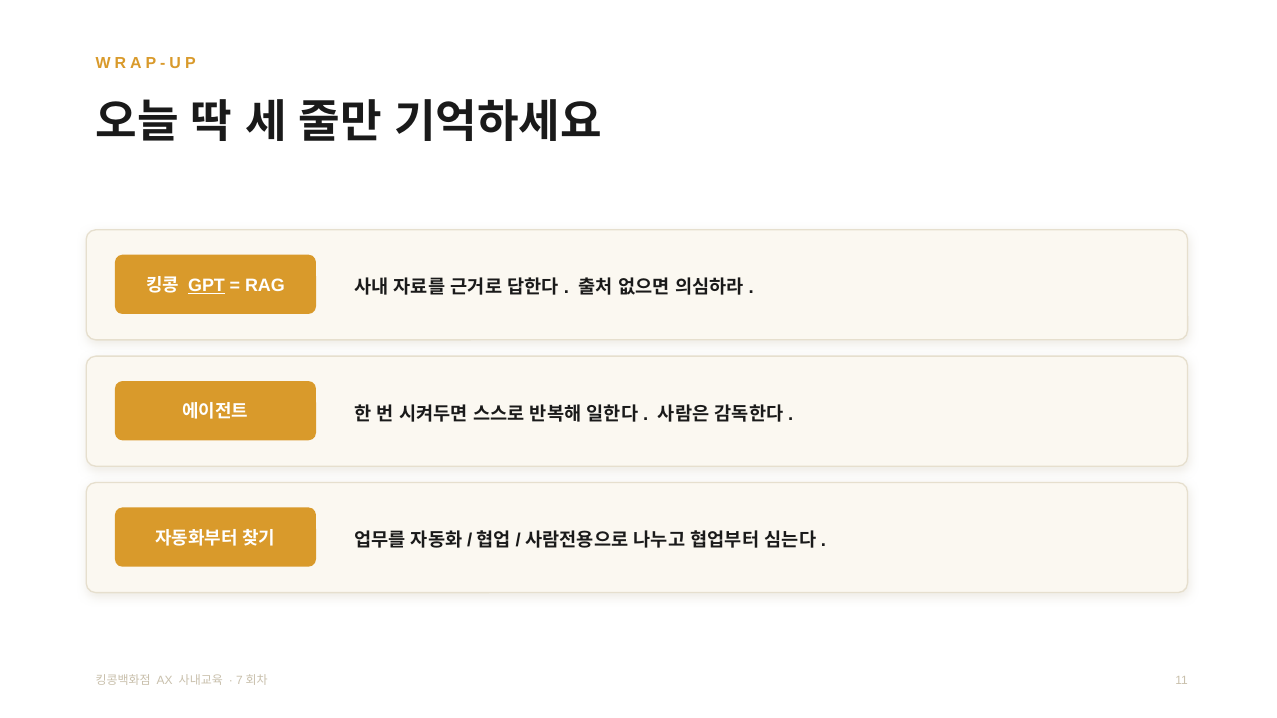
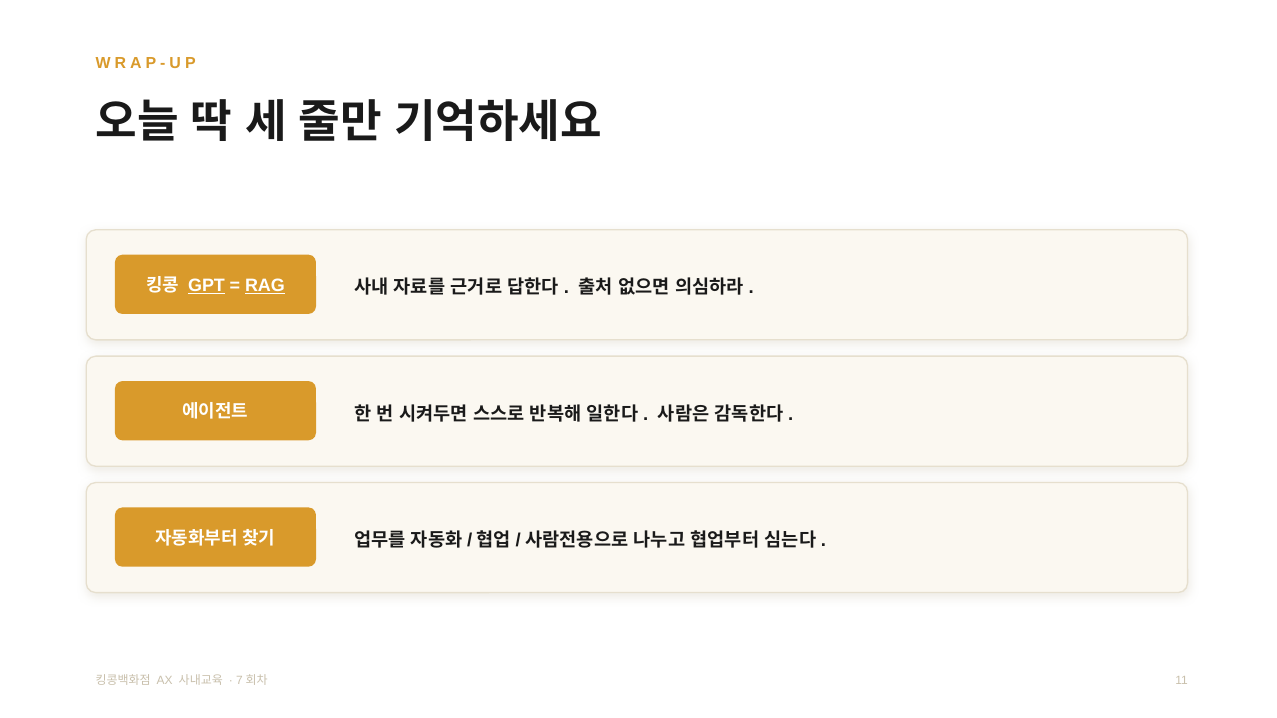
RAG underline: none -> present
